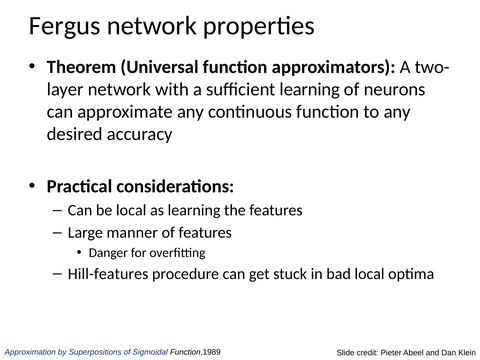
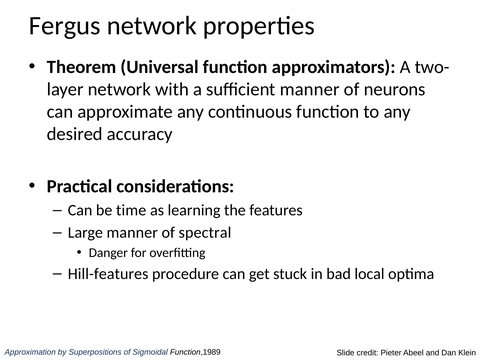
sufficient learning: learning -> manner
be local: local -> time
of features: features -> spectral
